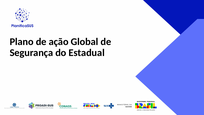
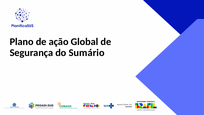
Estadual: Estadual -> Sumário
